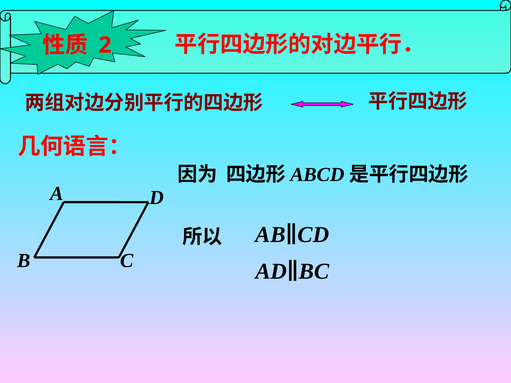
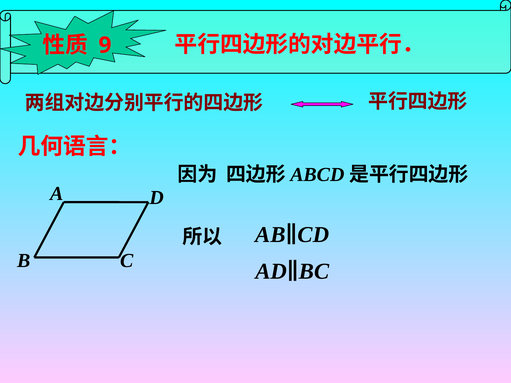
2: 2 -> 9
